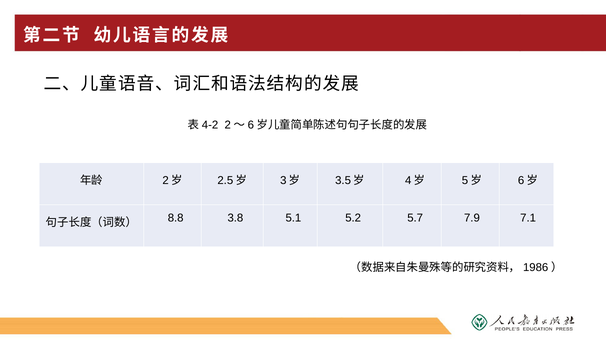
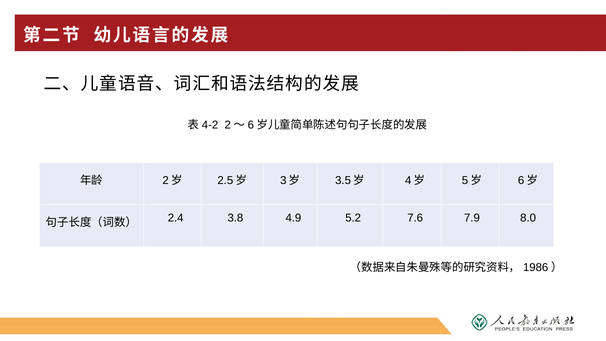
8.8: 8.8 -> 2.4
5.1: 5.1 -> 4.9
5.7: 5.7 -> 7.6
7.1: 7.1 -> 8.0
